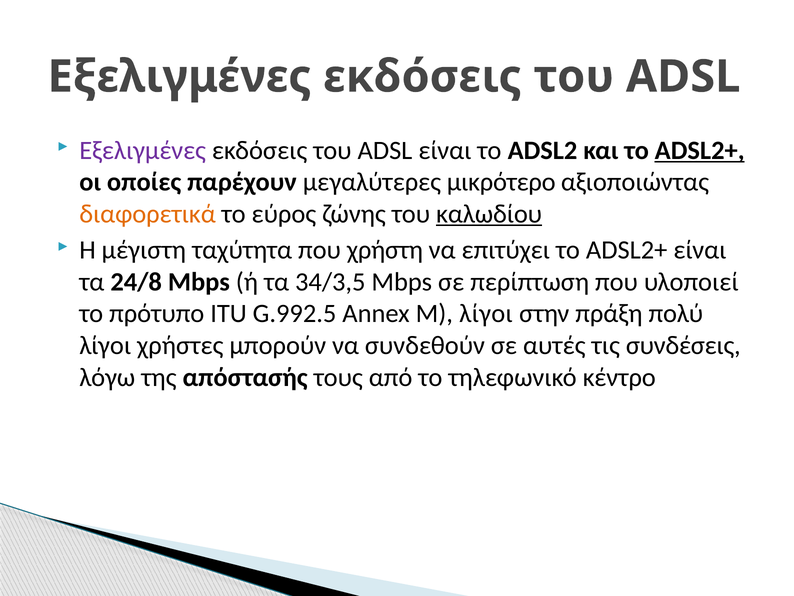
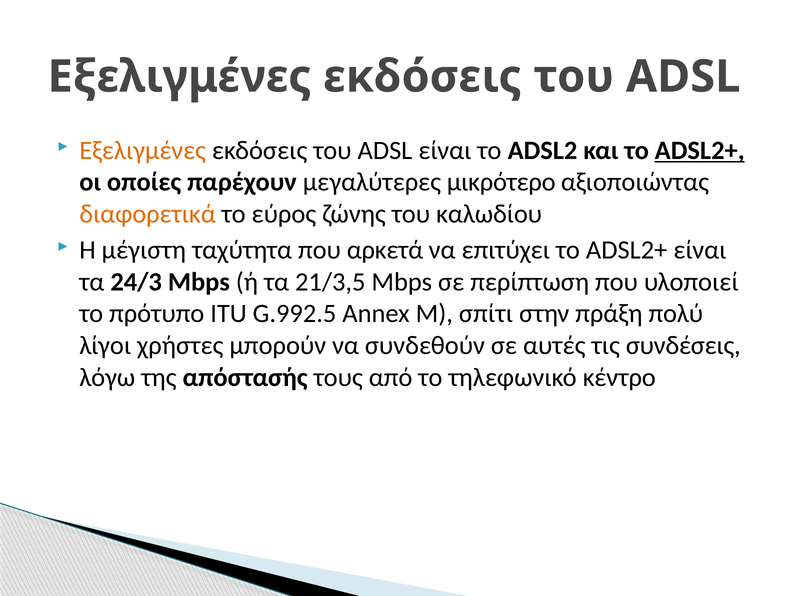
Εξελιγμένες at (143, 150) colour: purple -> orange
καλωδίου underline: present -> none
χρήστη: χρήστη -> αρκετά
24/8: 24/8 -> 24/3
34/3,5: 34/3,5 -> 21/3,5
M λίγοι: λίγοι -> σπίτι
